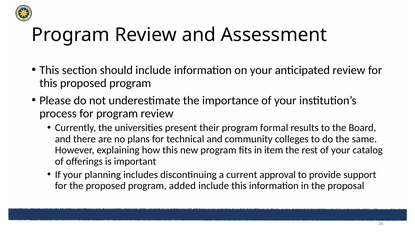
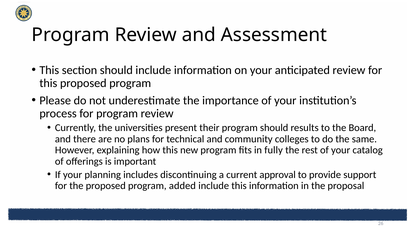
program formal: formal -> should
item: item -> fully
